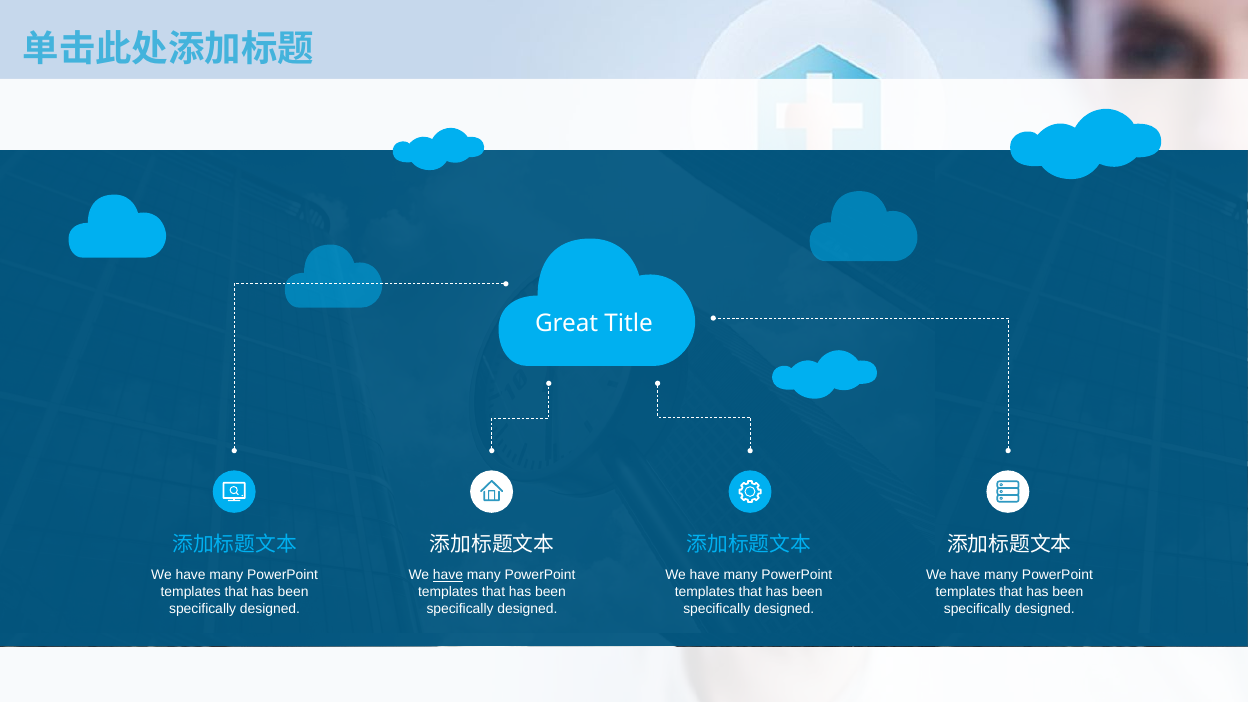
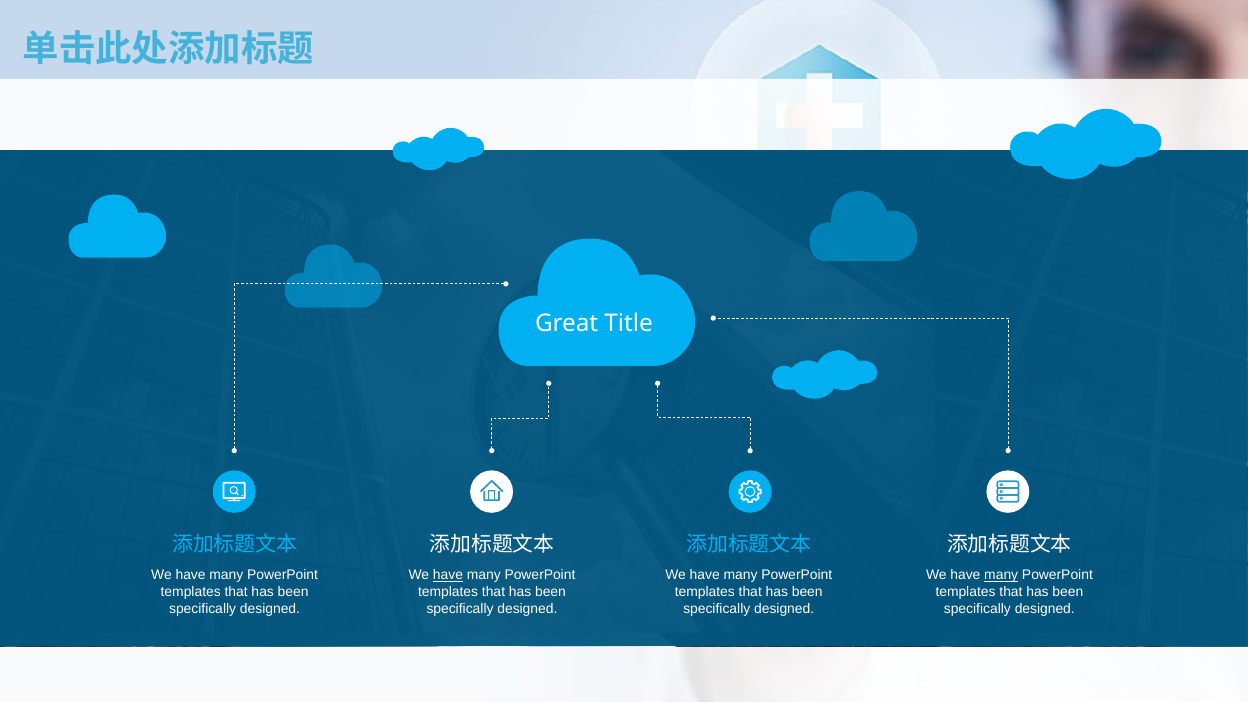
many at (1001, 575) underline: none -> present
